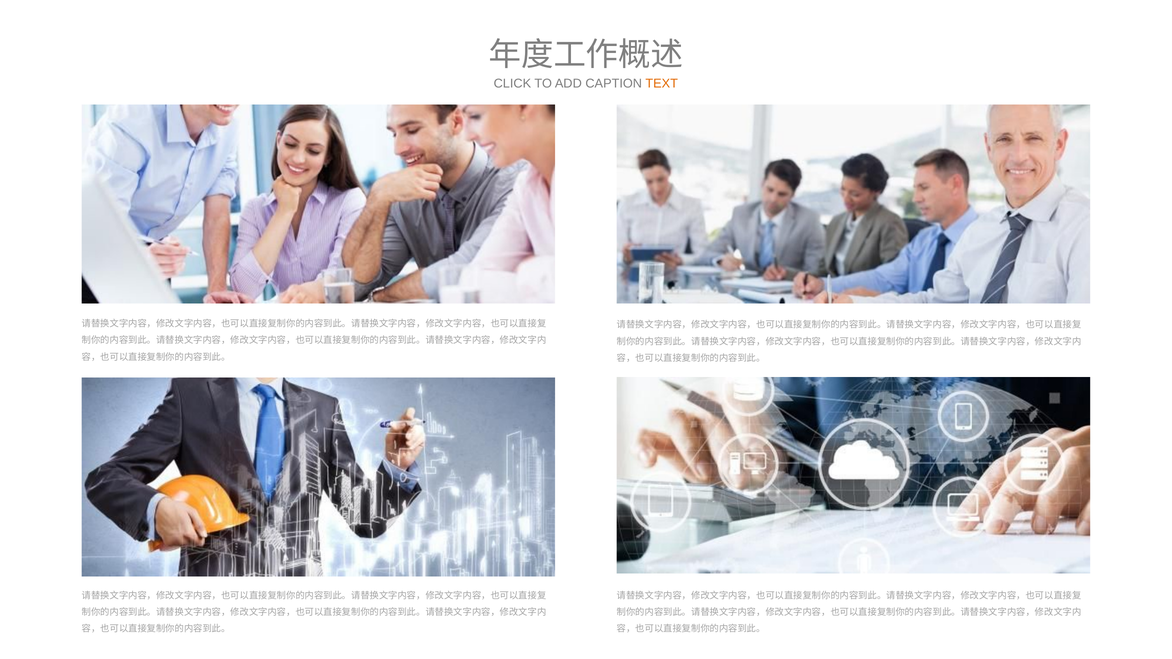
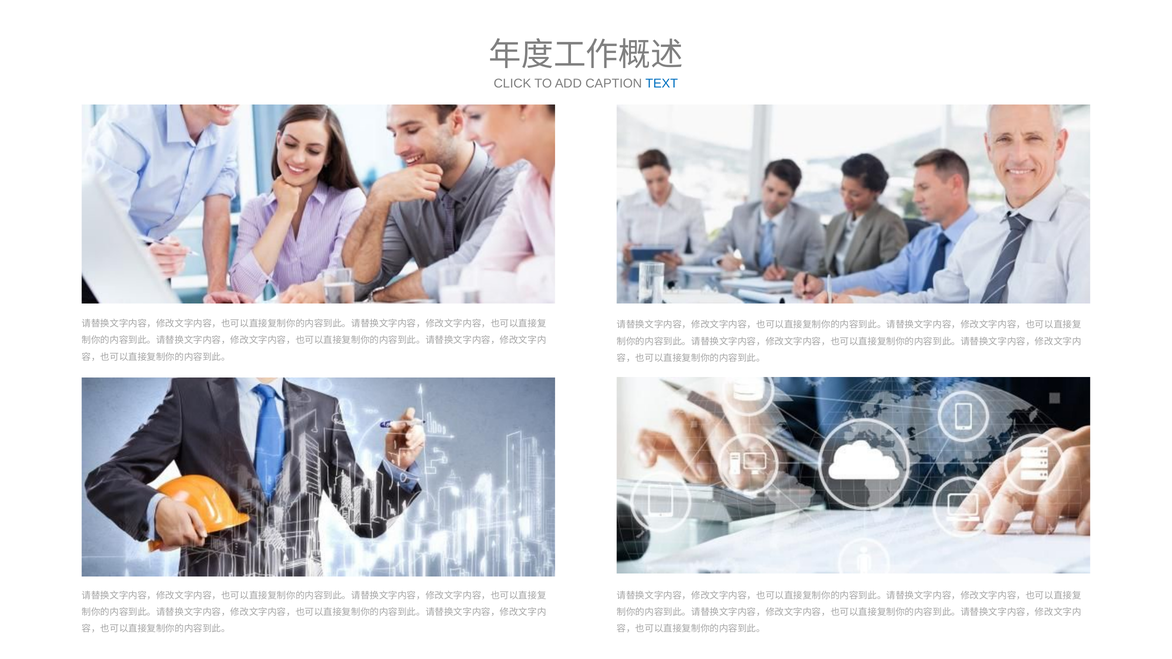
TEXT colour: orange -> blue
